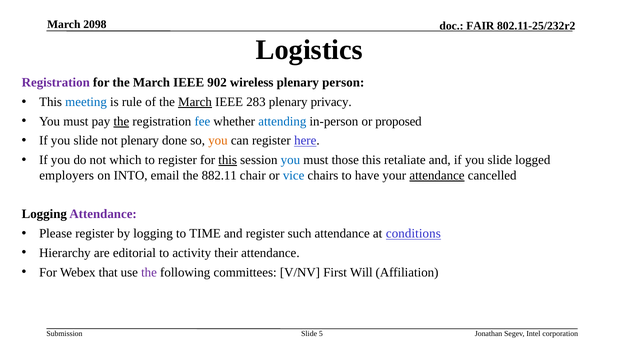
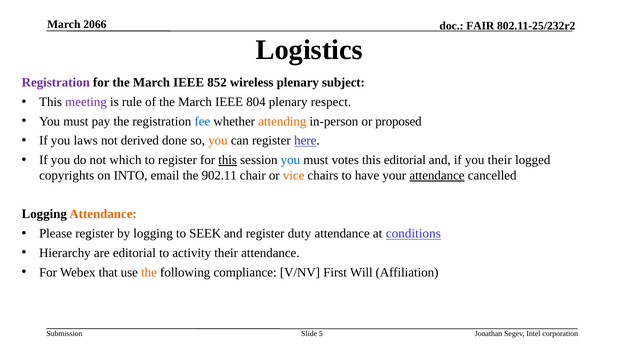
2098: 2098 -> 2066
902: 902 -> 852
person: person -> subject
meeting colour: blue -> purple
March at (195, 102) underline: present -> none
283: 283 -> 804
privacy: privacy -> respect
the at (121, 121) underline: present -> none
attending colour: blue -> orange
slide at (86, 141): slide -> laws
not plenary: plenary -> derived
those: those -> votes
this retaliate: retaliate -> editorial
and if you slide: slide -> their
employers: employers -> copyrights
882.11: 882.11 -> 902.11
vice colour: blue -> orange
Attendance at (103, 214) colour: purple -> orange
TIME: TIME -> SEEK
such: such -> duty
the at (149, 272) colour: purple -> orange
committees: committees -> compliance
